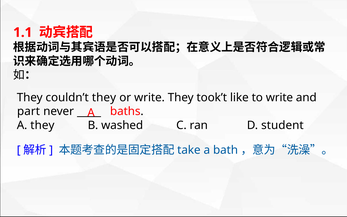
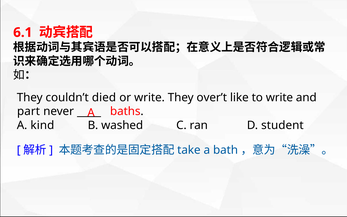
1.1: 1.1 -> 6.1
couldn’t they: they -> died
took’t: took’t -> over’t
they at (42, 125): they -> kind
